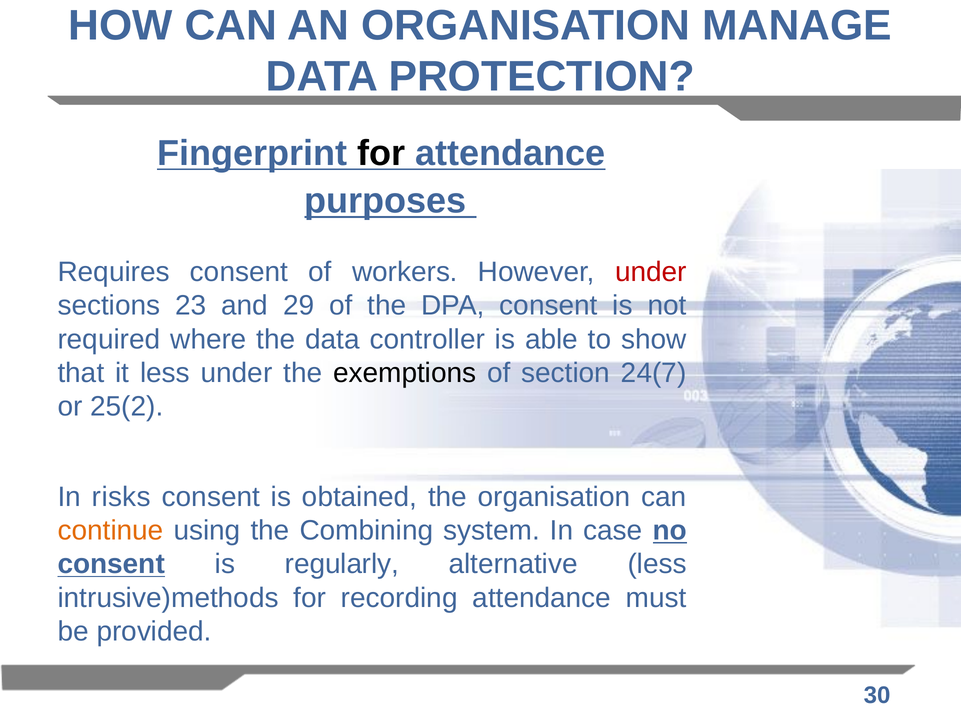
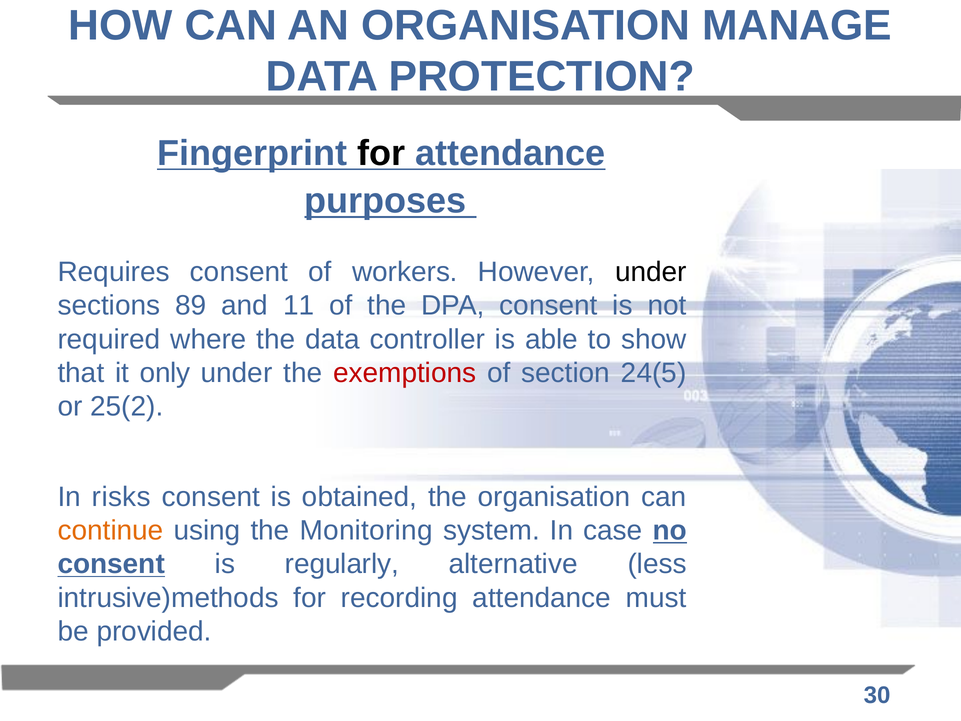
under at (651, 272) colour: red -> black
23: 23 -> 89
29: 29 -> 11
it less: less -> only
exemptions colour: black -> red
24(7: 24(7 -> 24(5
Combining: Combining -> Monitoring
